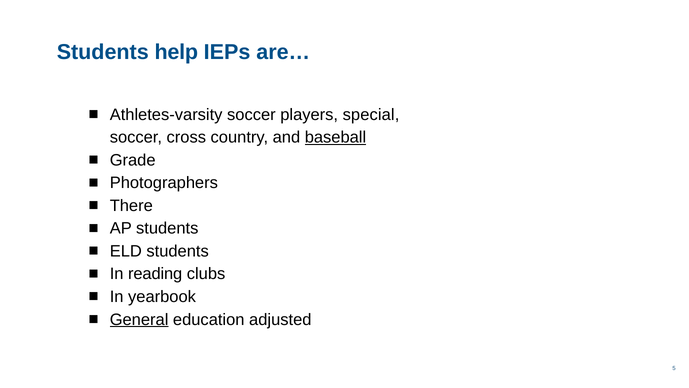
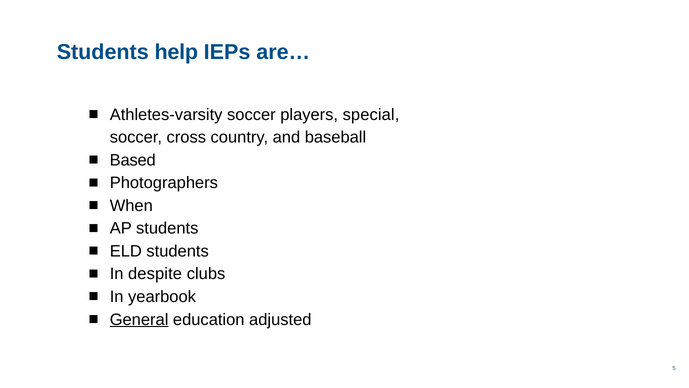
baseball underline: present -> none
Grade: Grade -> Based
There: There -> When
reading: reading -> despite
